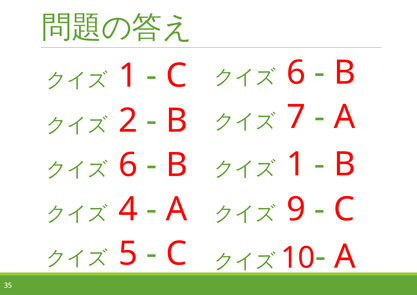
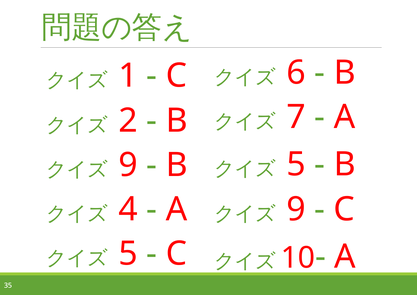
1 at (296, 164): 1 -> 5
6 at (128, 165): 6 -> 9
